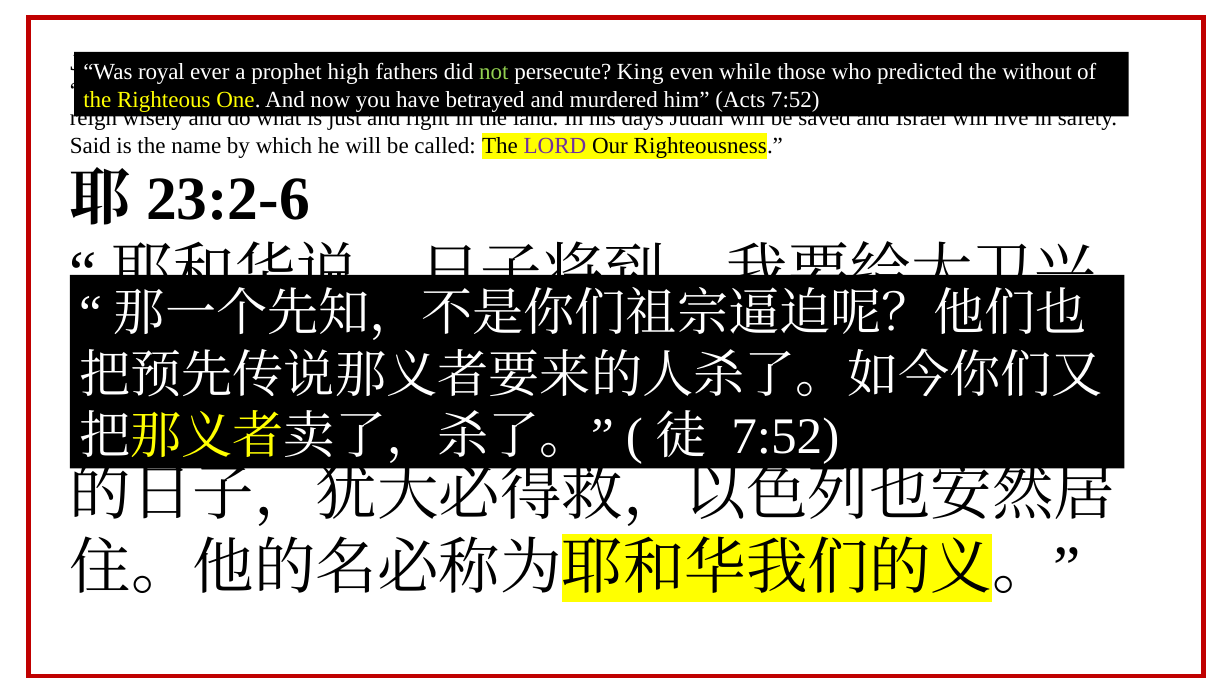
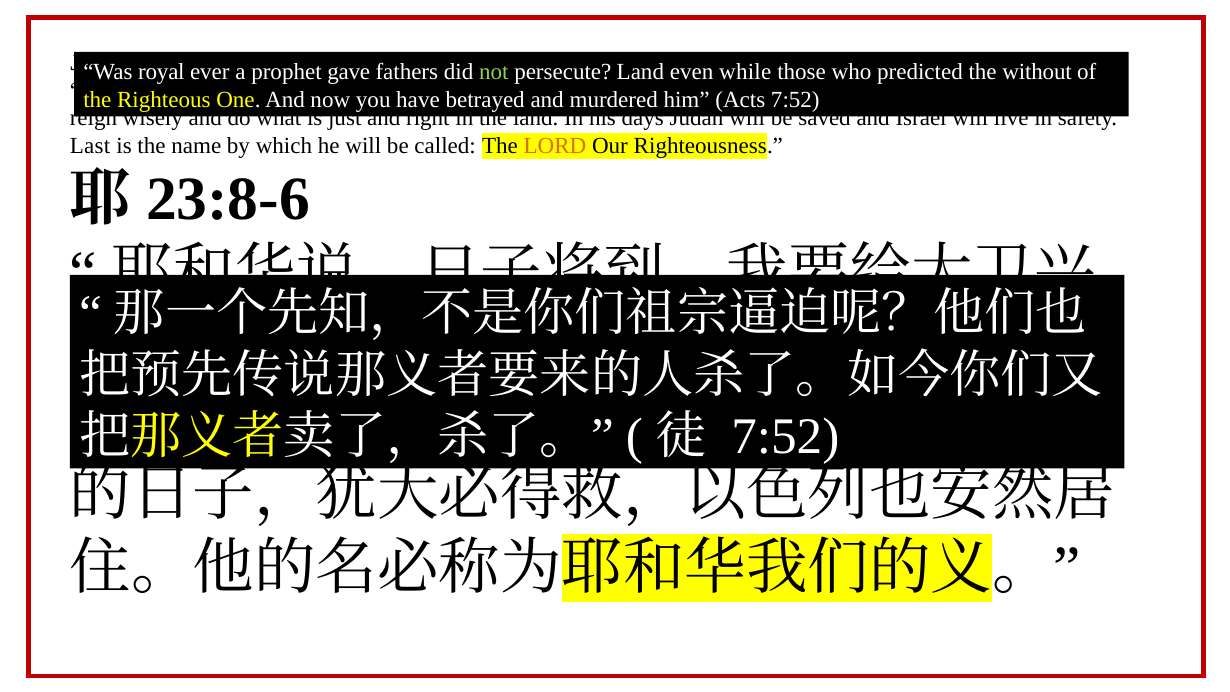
high: high -> gave
persecute King: King -> Land
Said: Said -> Last
LORD at (555, 146) colour: purple -> orange
23:2-6: 23:2-6 -> 23:8-6
